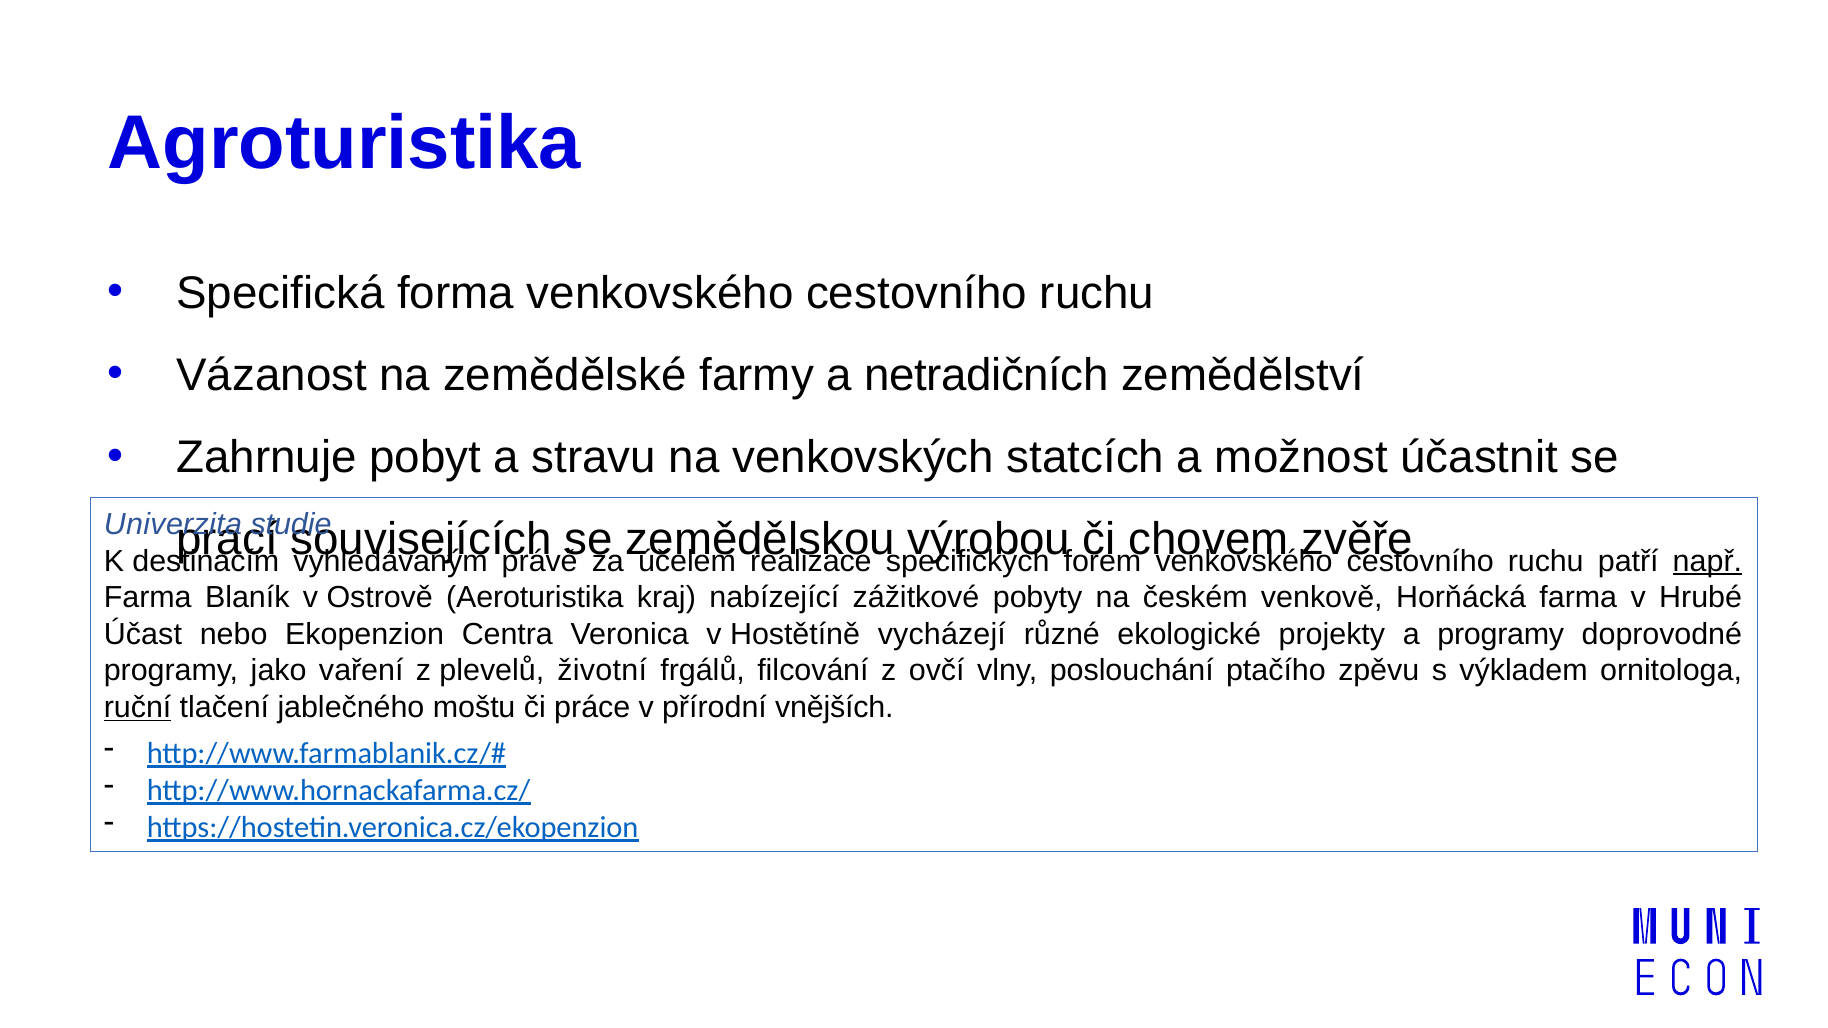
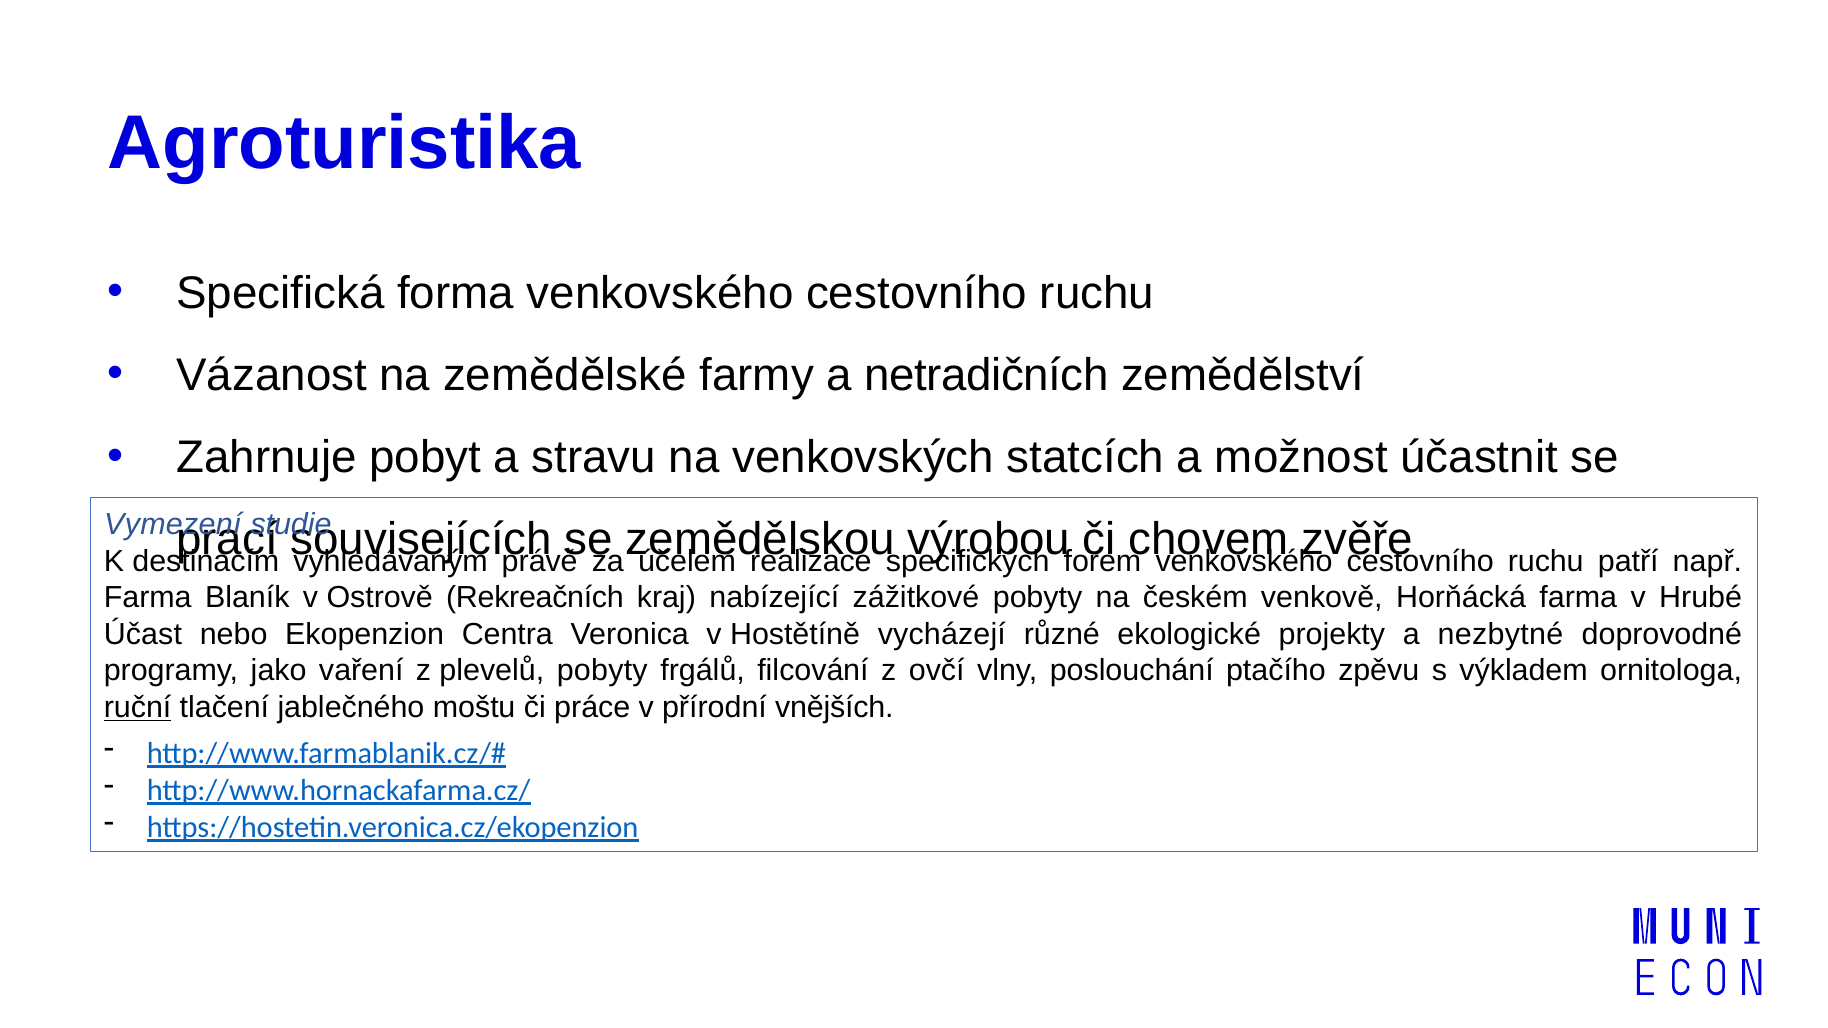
Univerzita: Univerzita -> Vymezení
např underline: present -> none
Aeroturistika: Aeroturistika -> Rekreačních
a programy: programy -> nezbytné
plevelů životní: životní -> pobyty
